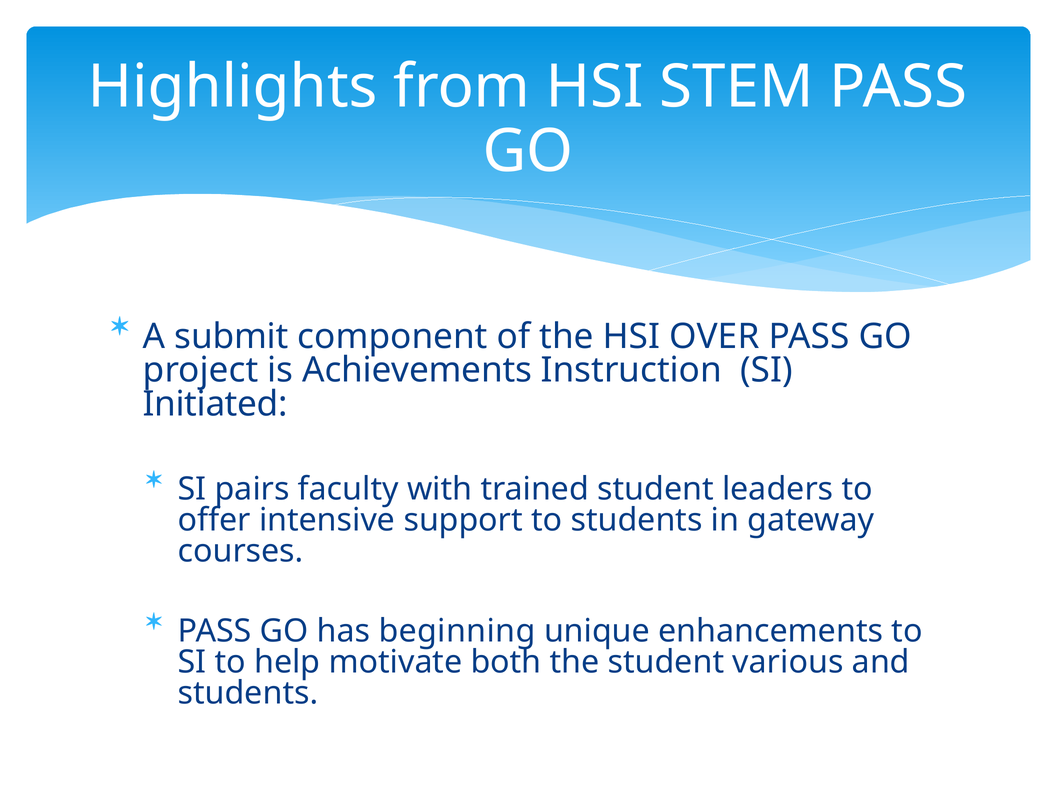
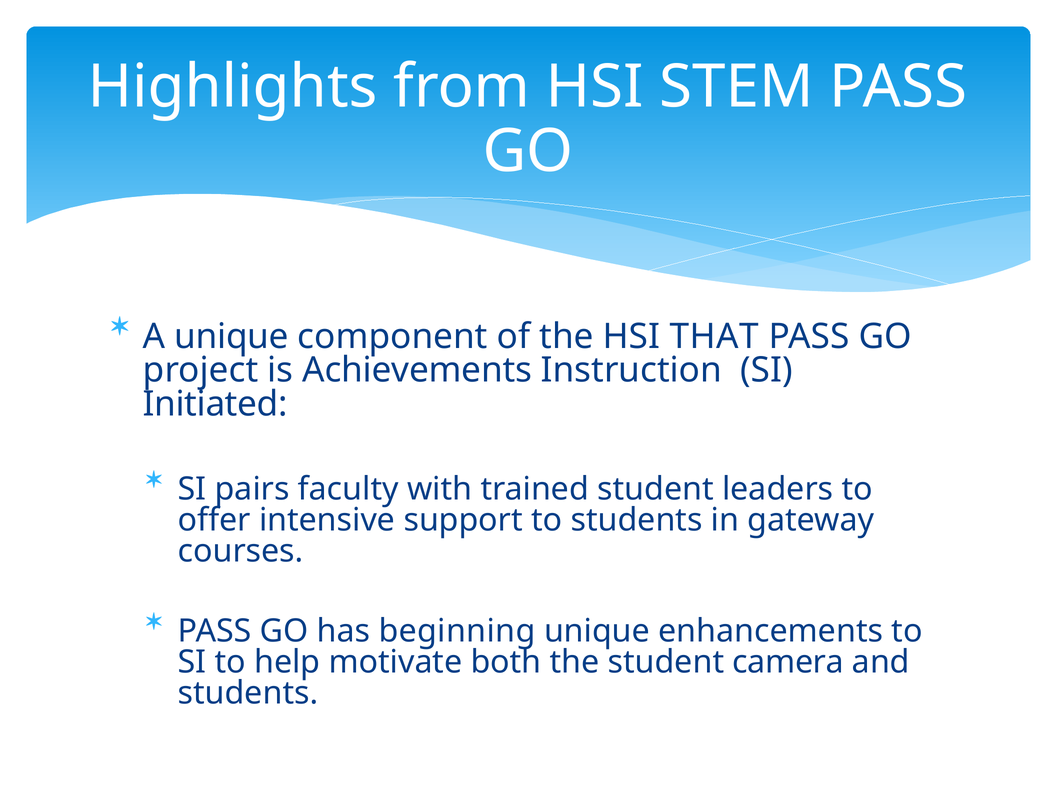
A submit: submit -> unique
OVER: OVER -> THAT
various: various -> camera
